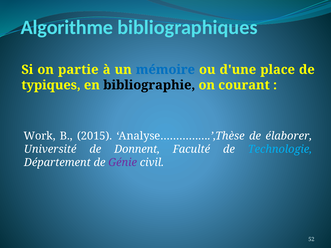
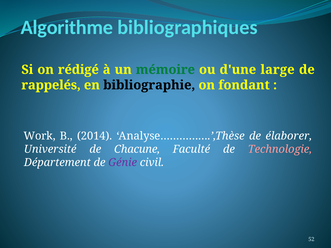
partie: partie -> rédigé
mémoire colour: blue -> green
place: place -> large
typiques: typiques -> rappelés
courant: courant -> fondant
2015: 2015 -> 2014
Donnent: Donnent -> Chacune
Technologie colour: light blue -> pink
